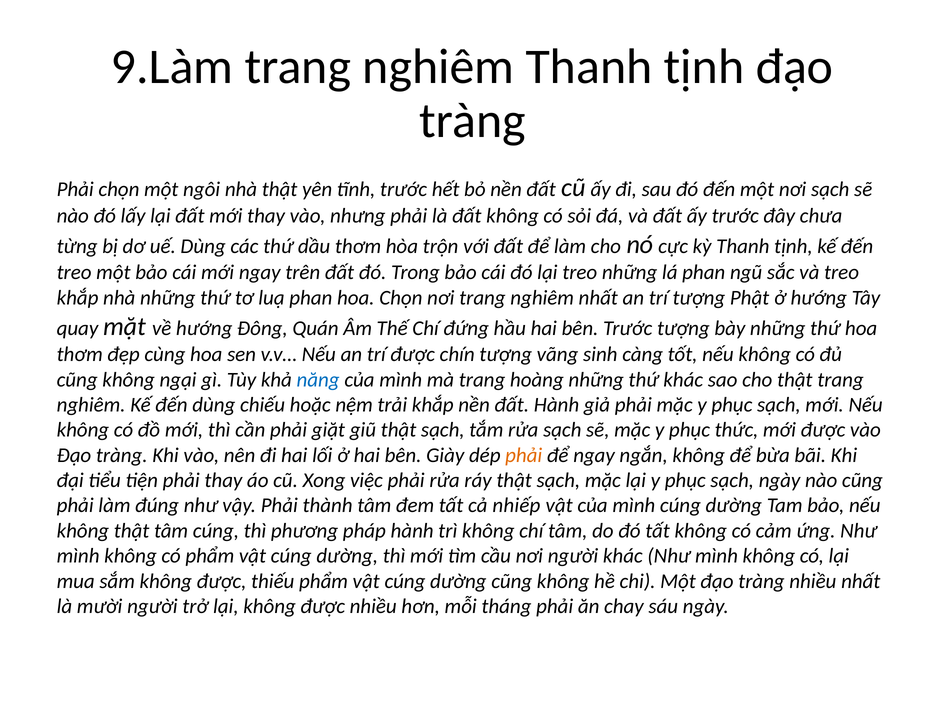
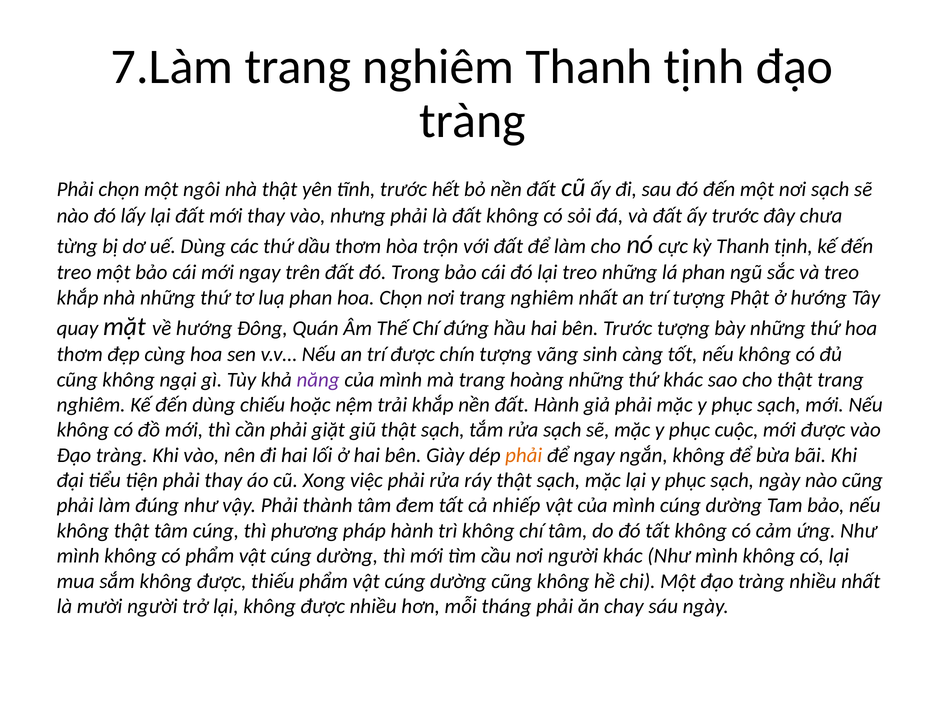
9.Làm: 9.Làm -> 7.Làm
năng colour: blue -> purple
thức: thức -> cuộc
